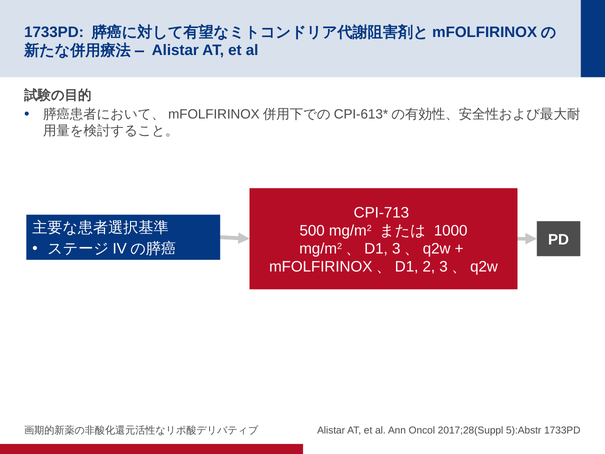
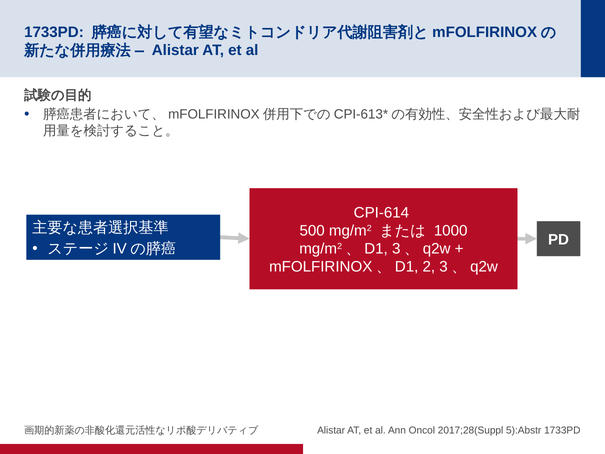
CPI-713: CPI-713 -> CPI-614
